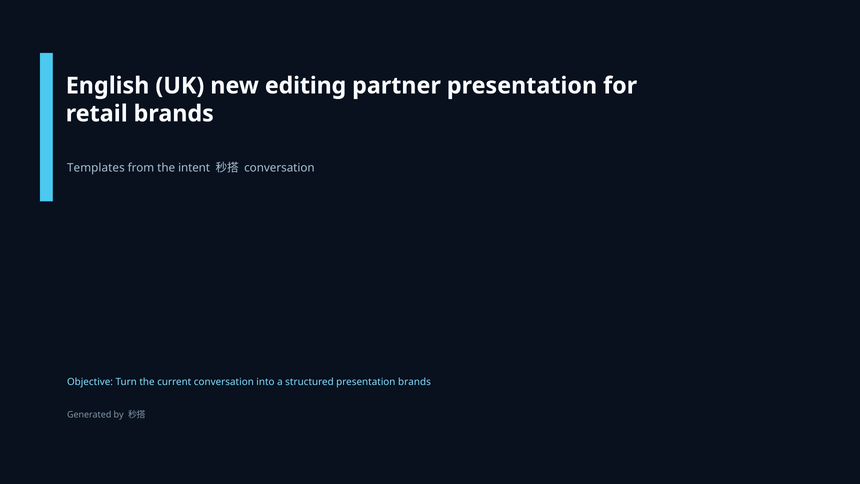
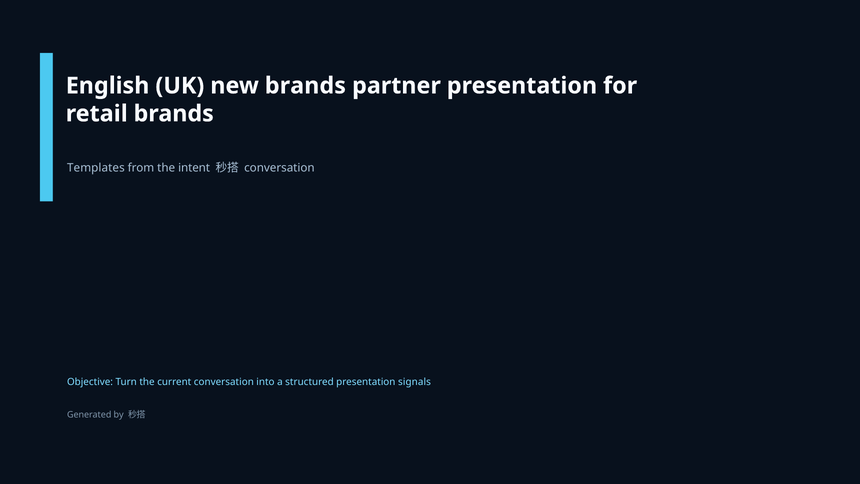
new editing: editing -> brands
presentation brands: brands -> signals
